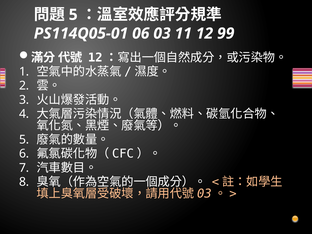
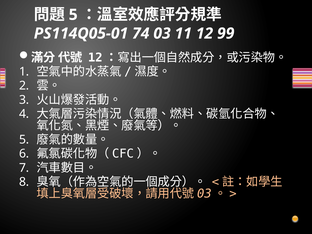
06: 06 -> 74
